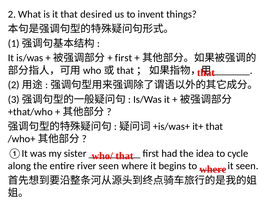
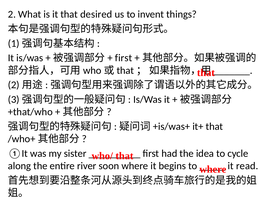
river seen: seen -> soon
it seen: seen -> read
